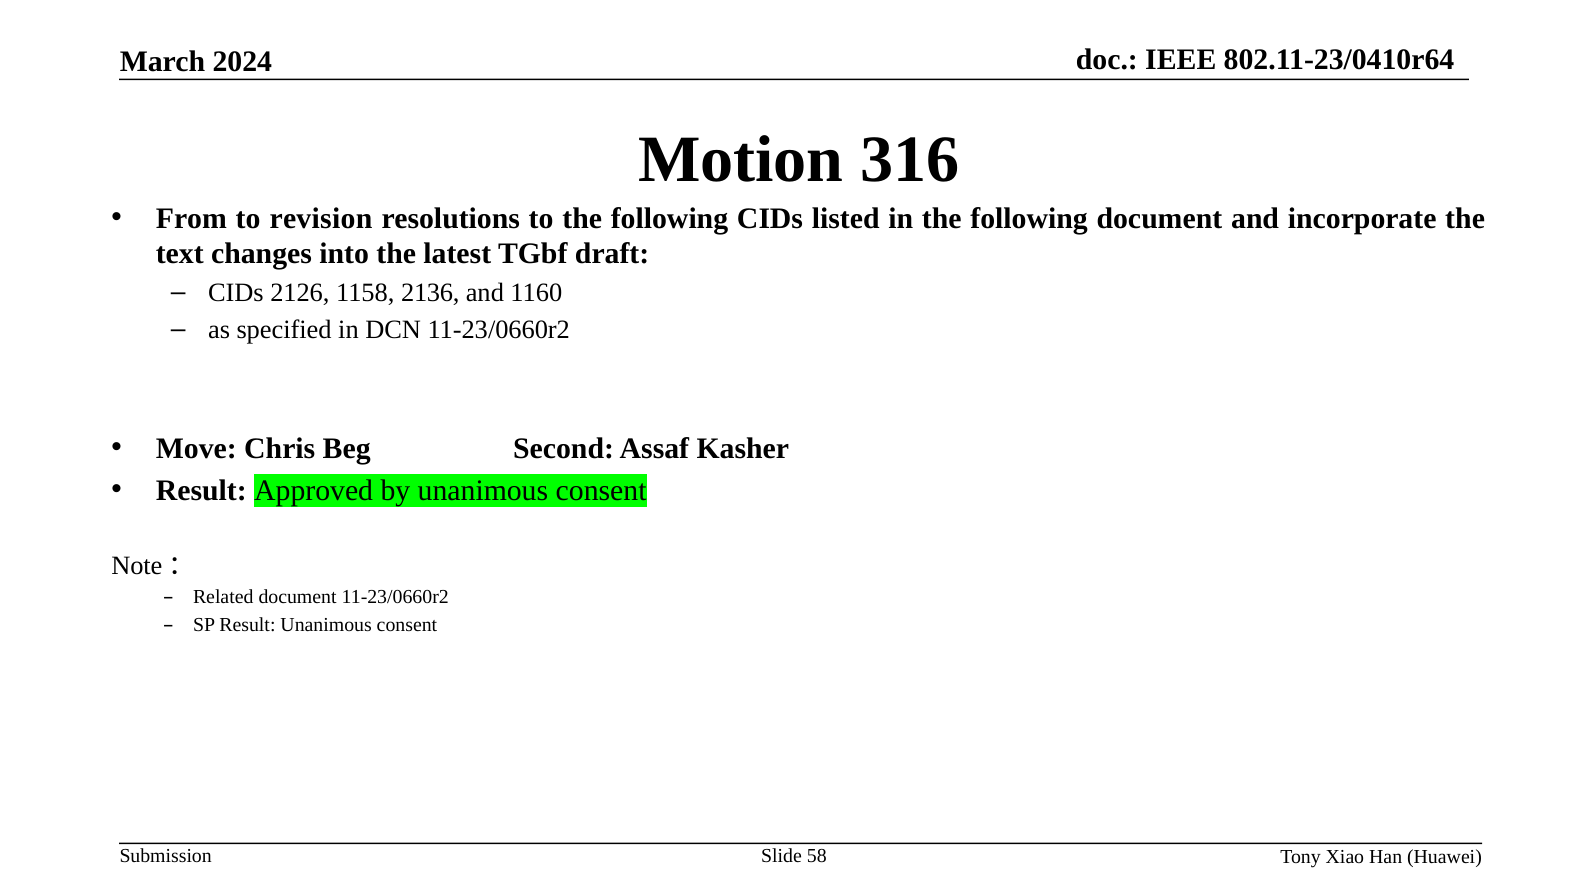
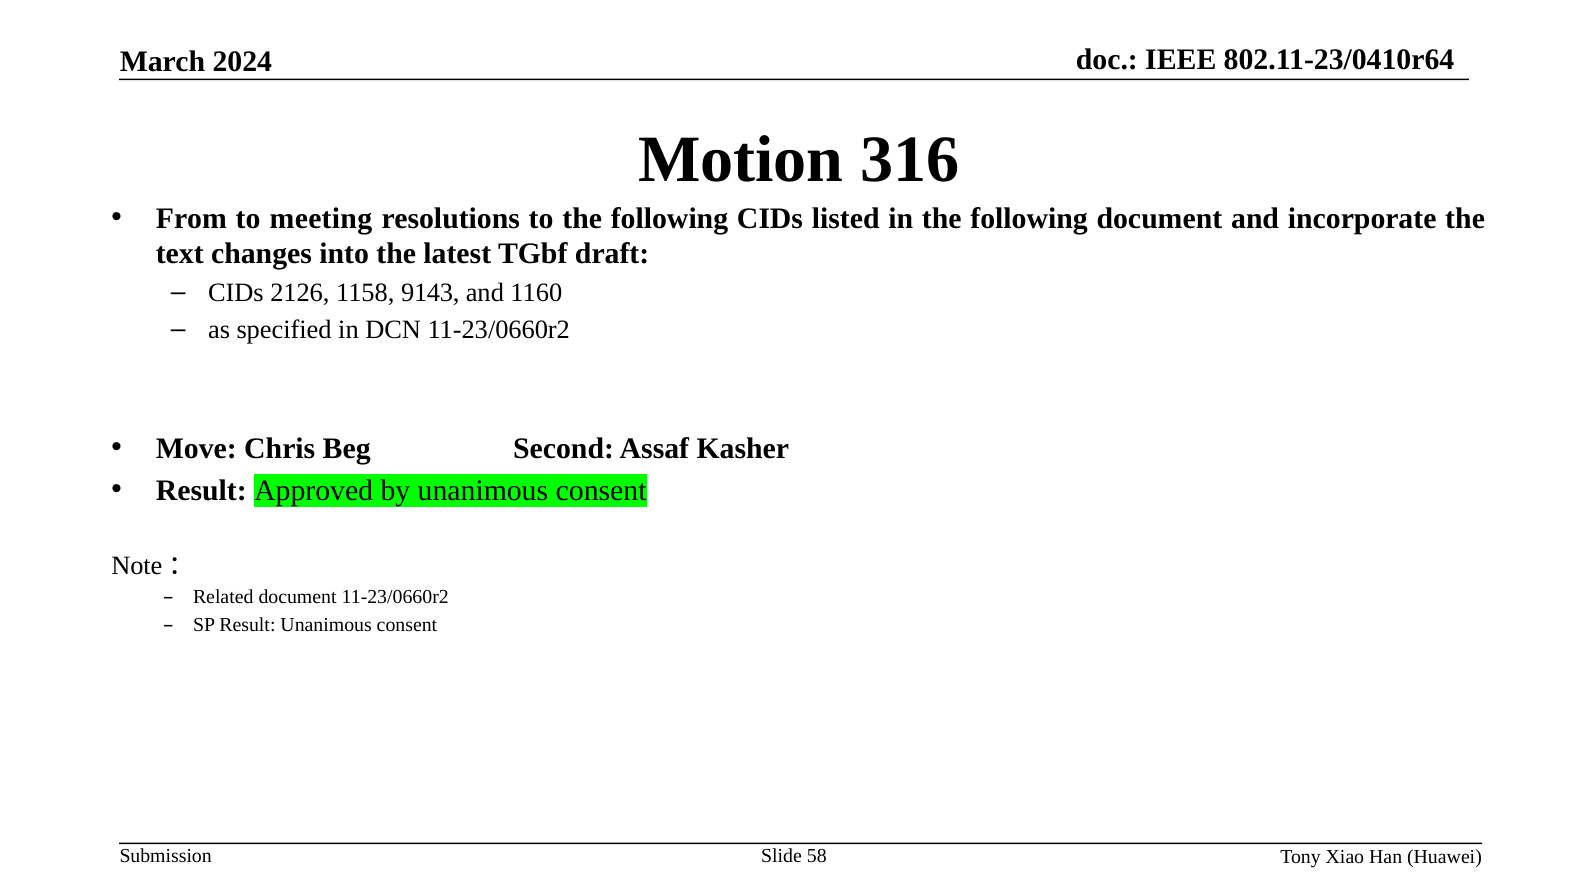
revision: revision -> meeting
2136: 2136 -> 9143
